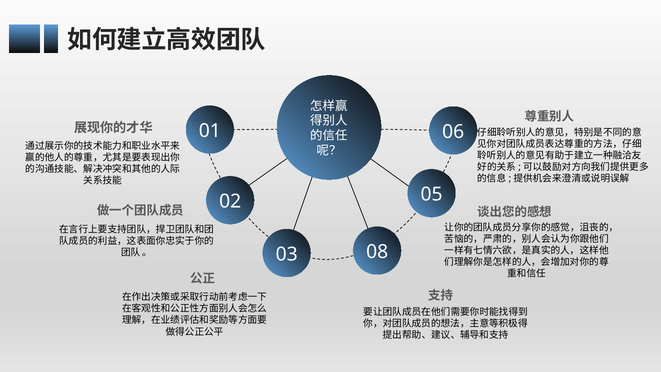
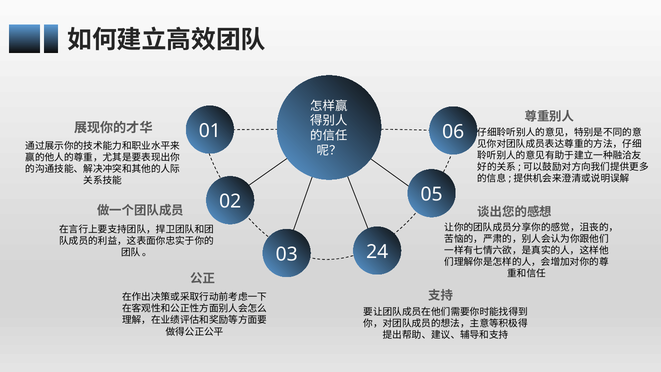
08: 08 -> 24
